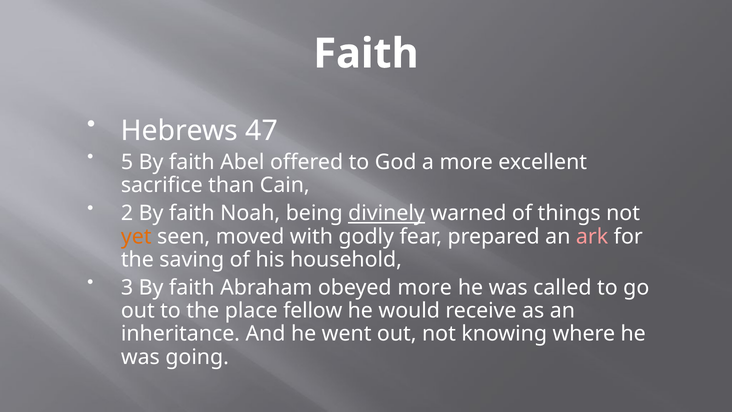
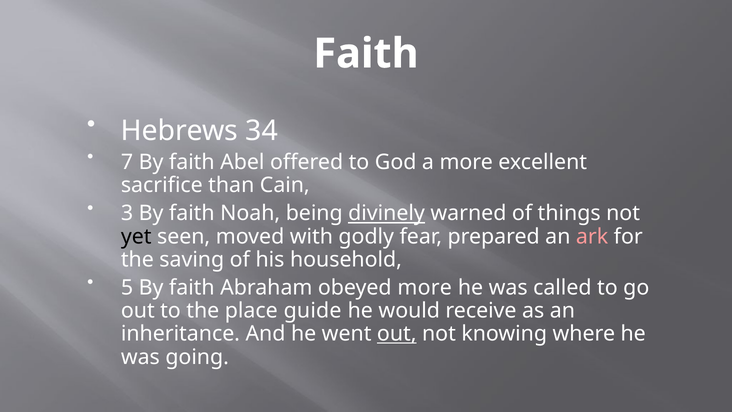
47: 47 -> 34
5: 5 -> 7
2: 2 -> 3
yet colour: orange -> black
3: 3 -> 5
fellow: fellow -> guide
out at (397, 334) underline: none -> present
